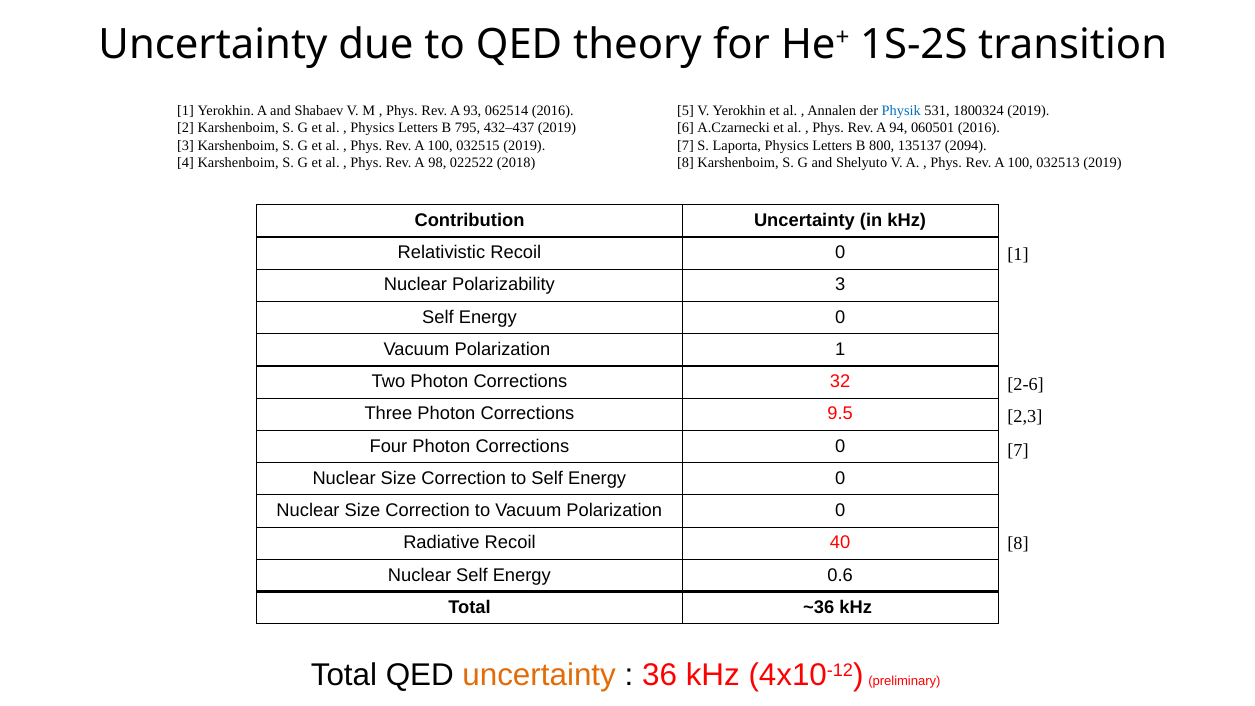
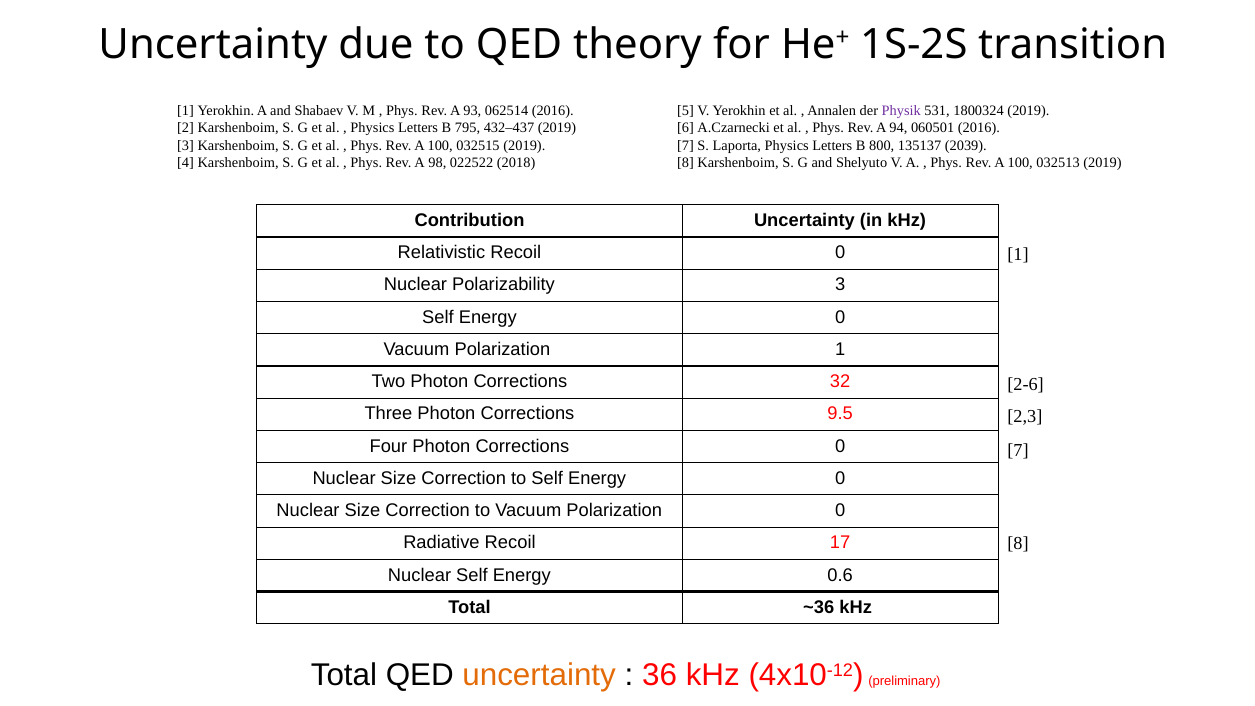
Physik colour: blue -> purple
2094: 2094 -> 2039
40: 40 -> 17
